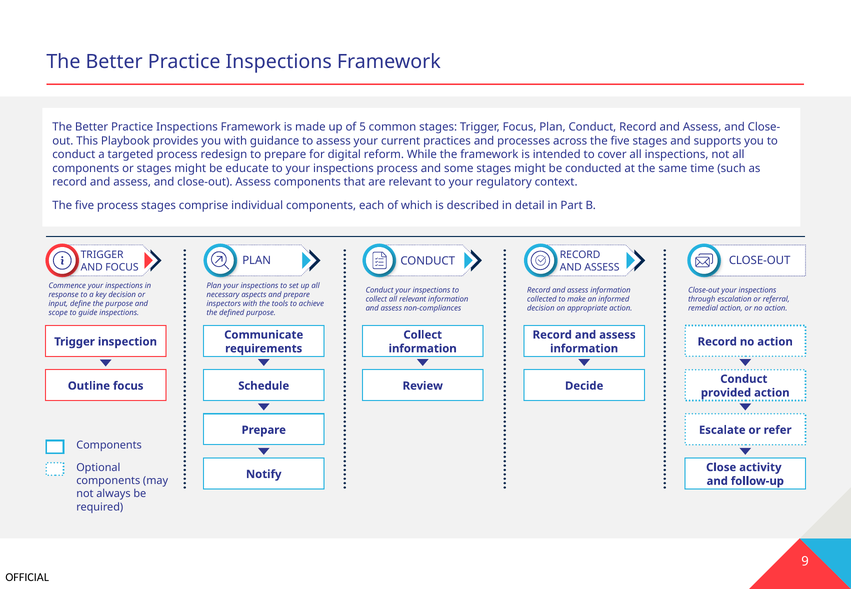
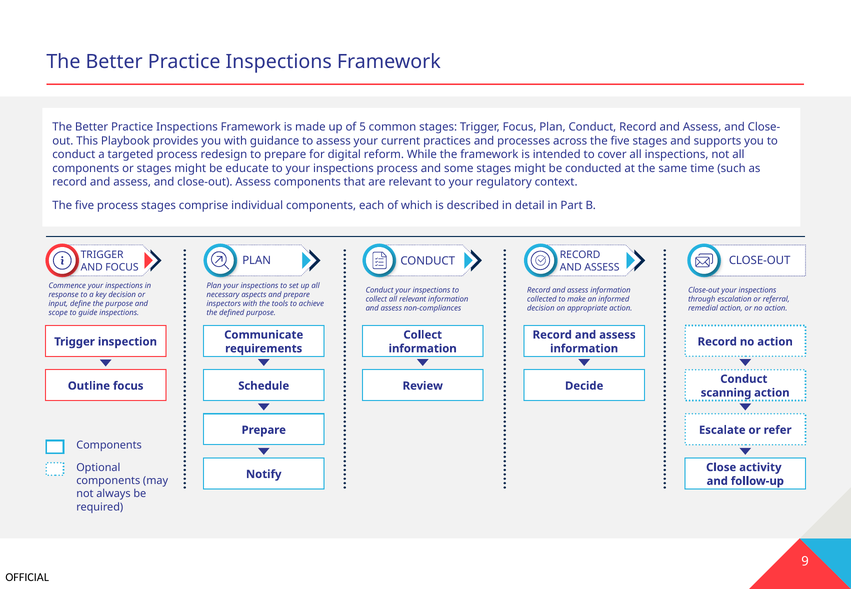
provided: provided -> scanning
